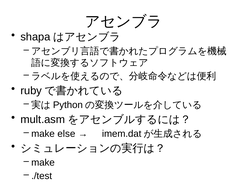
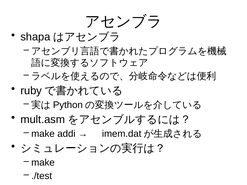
else: else -> addi
